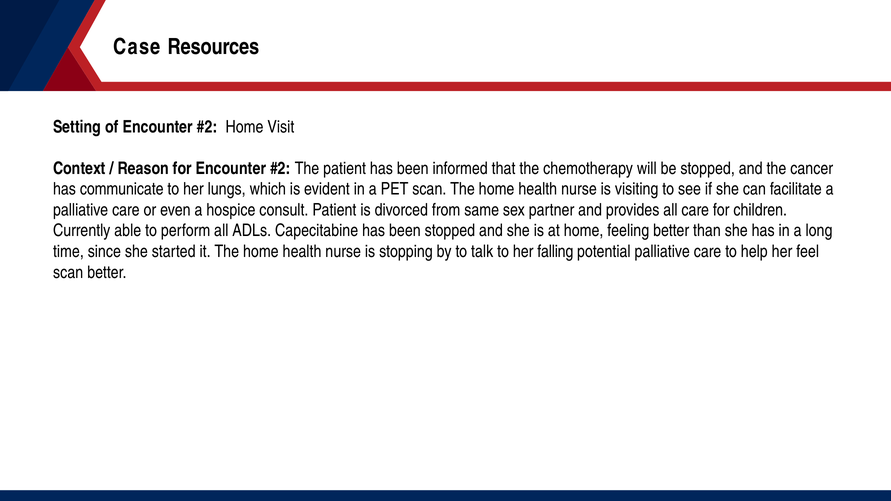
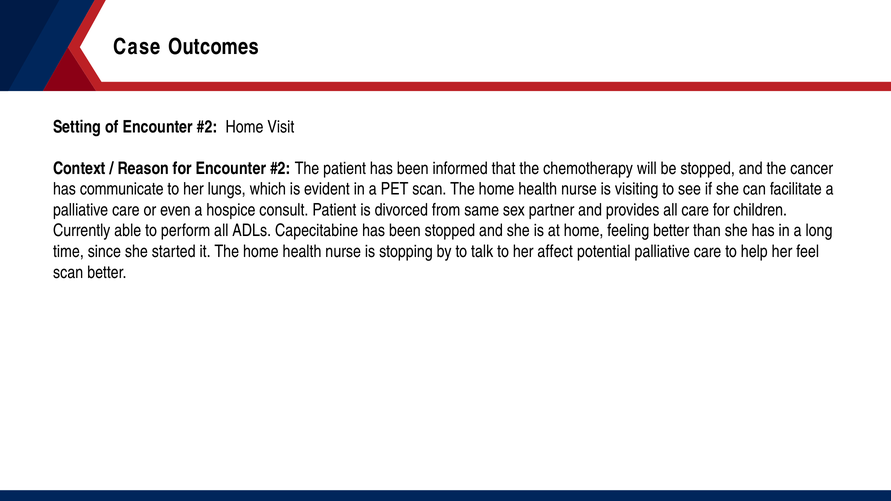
Resources: Resources -> Outcomes
falling: falling -> affect
